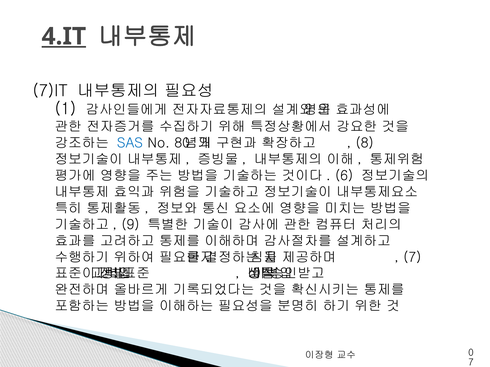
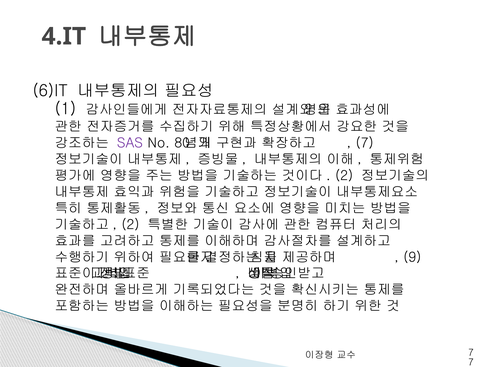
4.IT underline: present -> none
7)IT: 7)IT -> 6)IT
SAS colour: blue -> purple
8 at (365, 143): 8 -> 7
6 at (344, 176): 6 -> 2
9 at (130, 225): 9 -> 2
7 at (412, 258): 7 -> 9
0 at (471, 353): 0 -> 7
